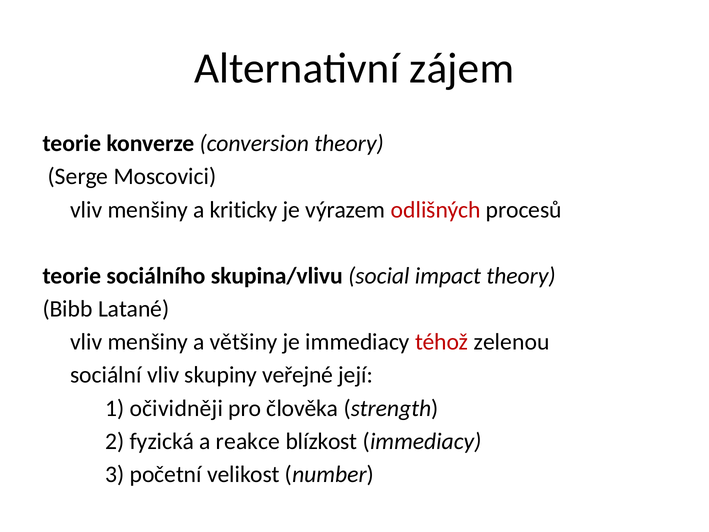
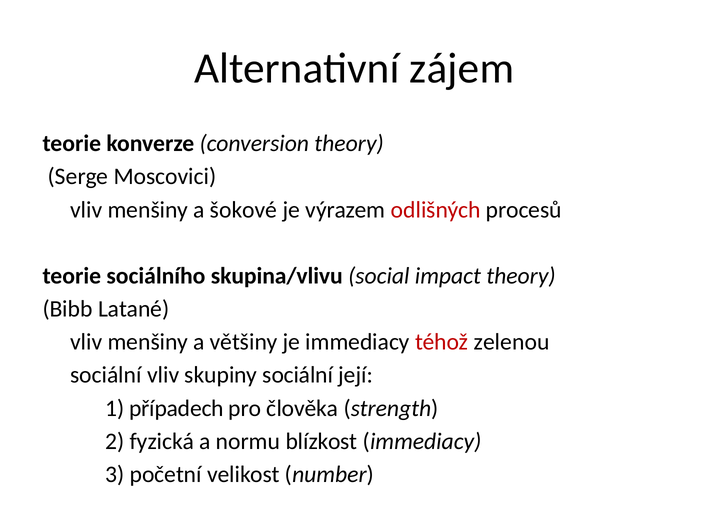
kriticky: kriticky -> šokové
skupiny veřejné: veřejné -> sociální
očividněji: očividněji -> případech
reakce: reakce -> normu
